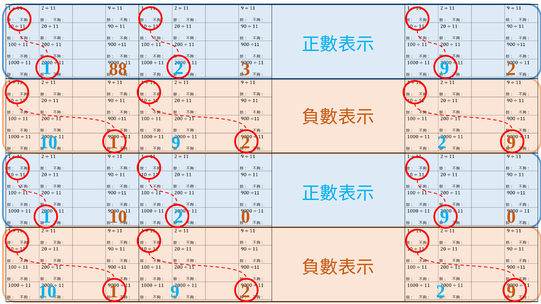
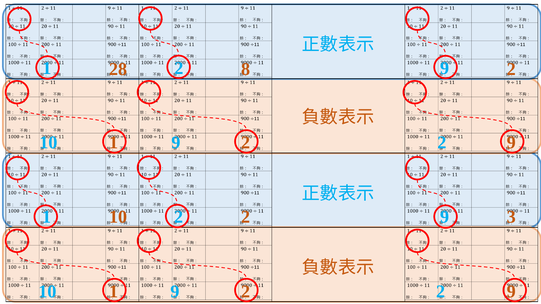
88: 88 -> 28
3: 3 -> 8
0 at (246, 217): 0 -> 2
9 0: 0 -> 3
